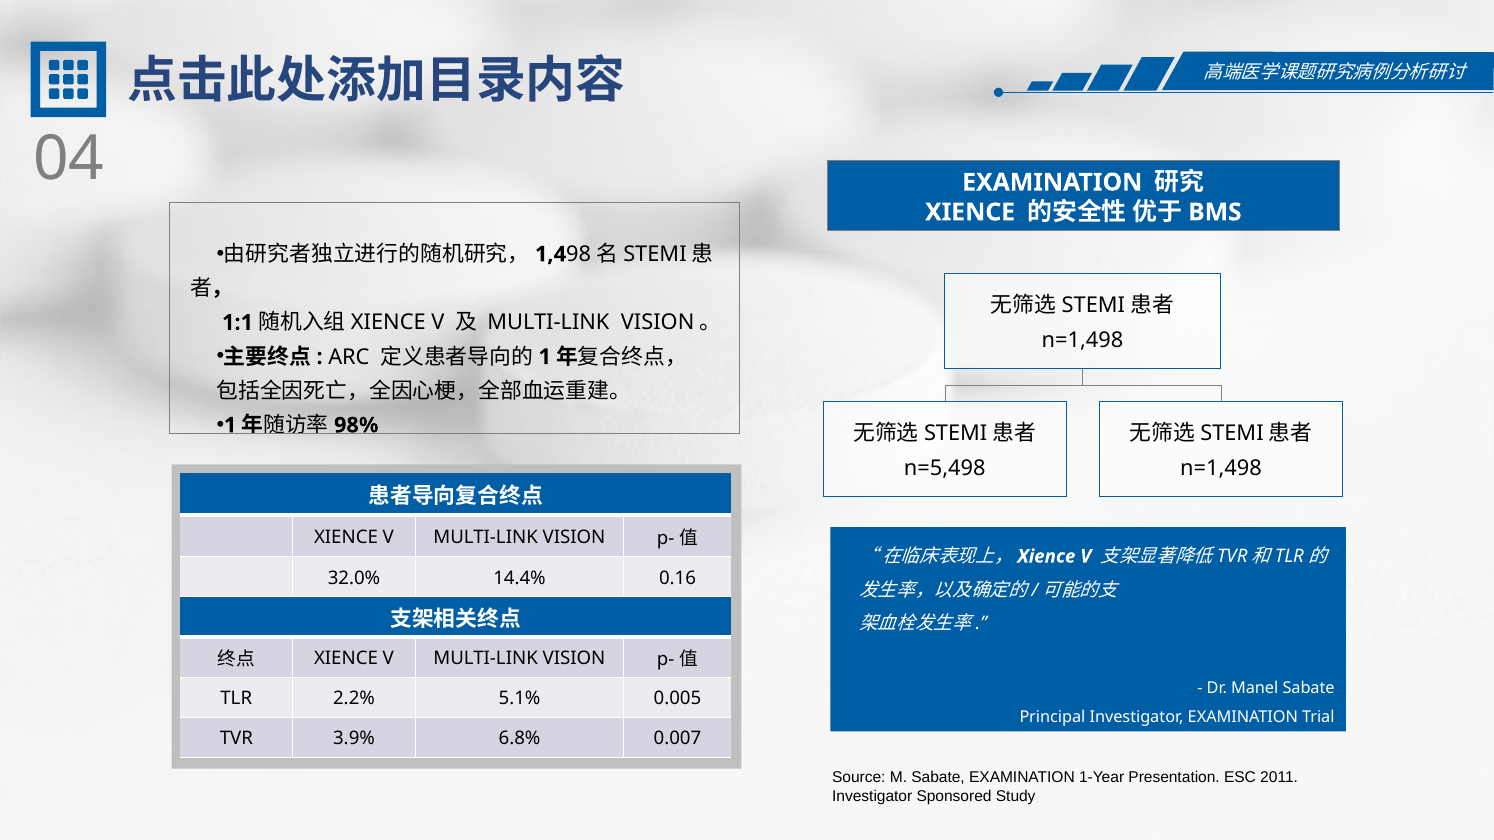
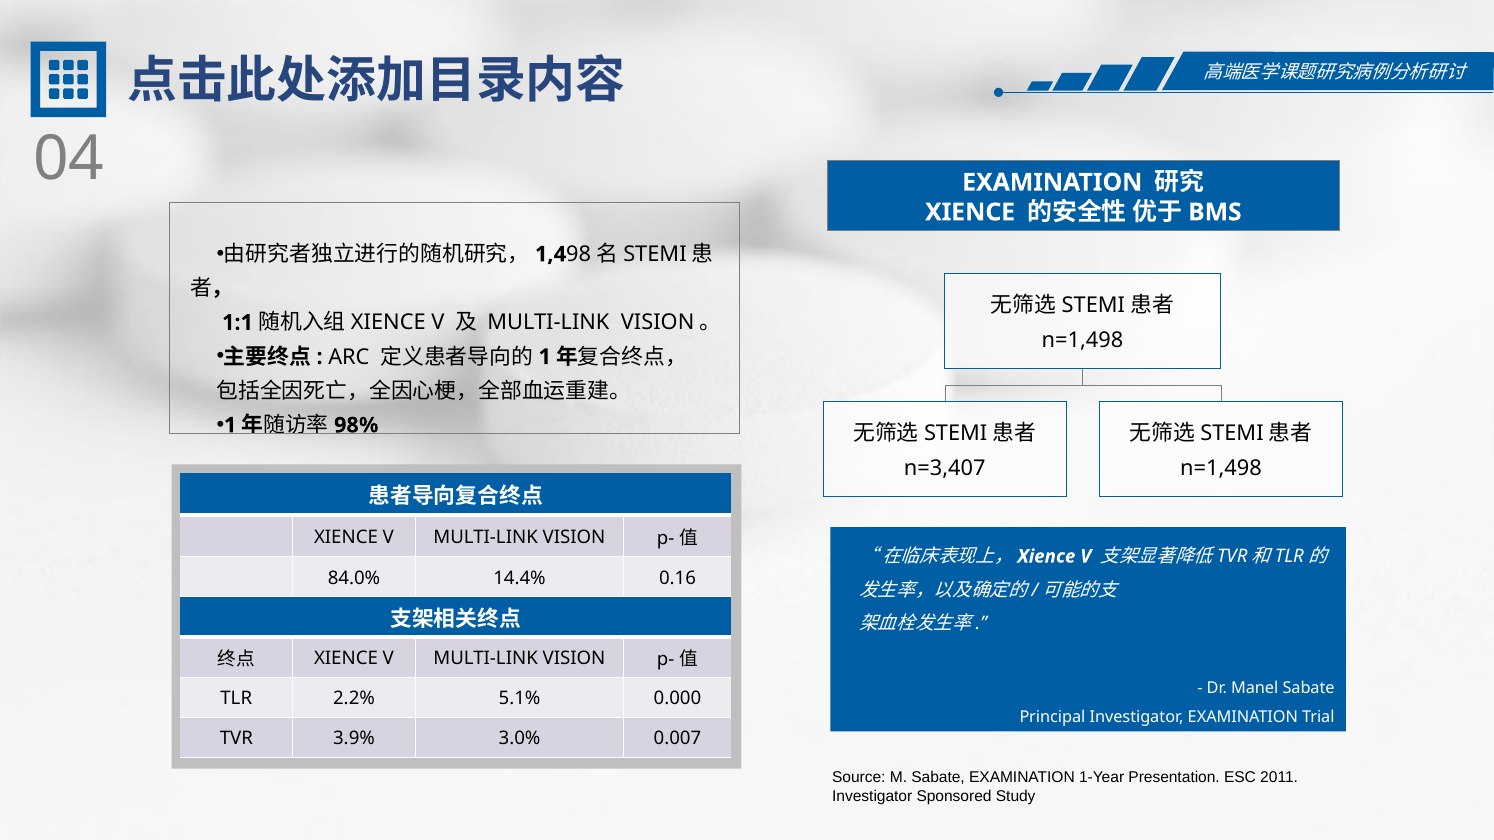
n=5,498: n=5,498 -> n=3,407
32.0%: 32.0% -> 84.0%
0.005: 0.005 -> 0.000
6.8%: 6.8% -> 3.0%
